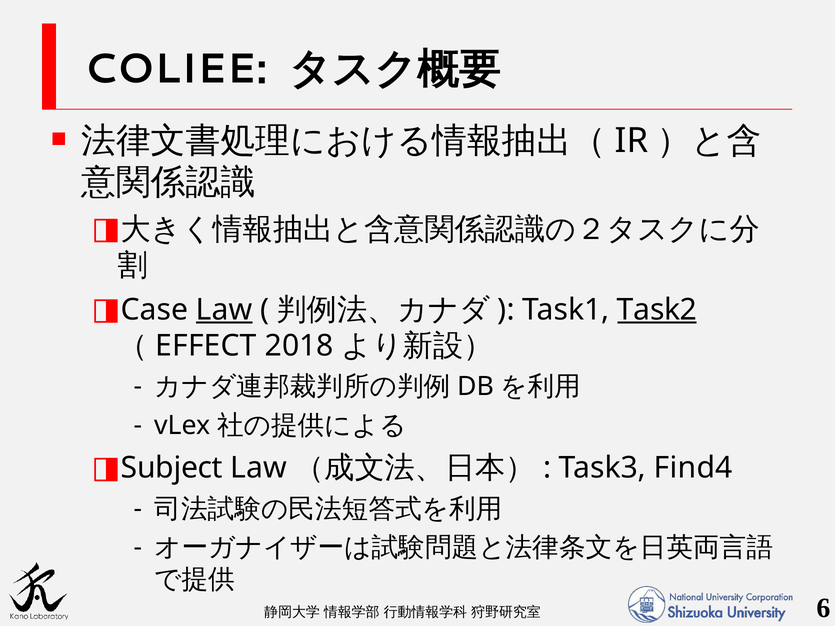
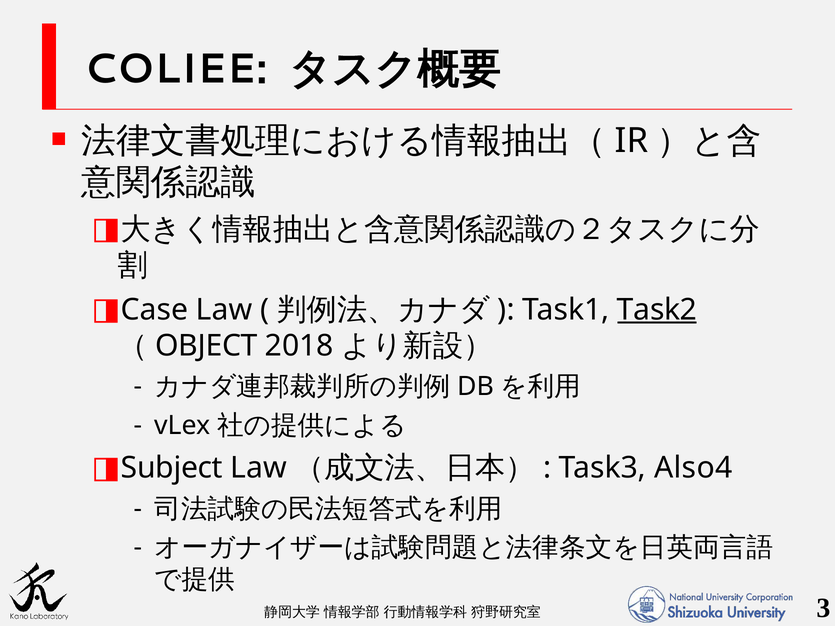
Law at (224, 310) underline: present -> none
EFFECT: EFFECT -> OBJECT
Find4: Find4 -> Also4
6: 6 -> 3
